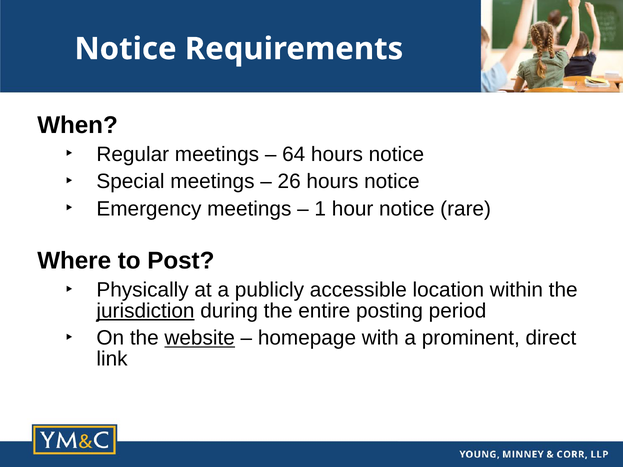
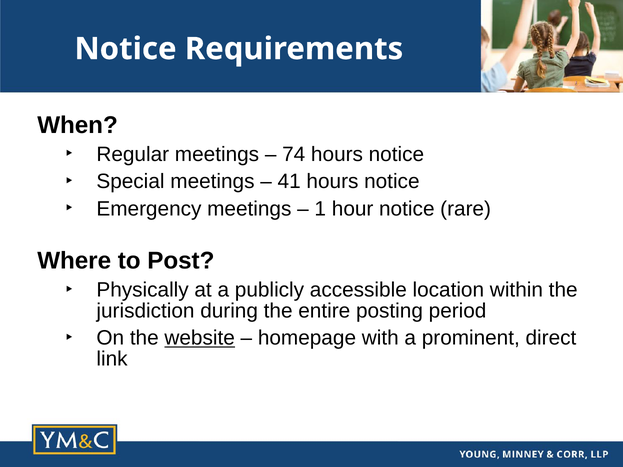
64: 64 -> 74
26: 26 -> 41
jurisdiction underline: present -> none
